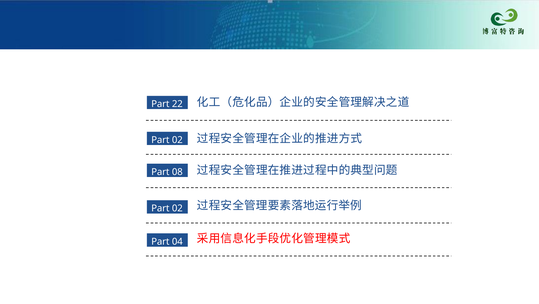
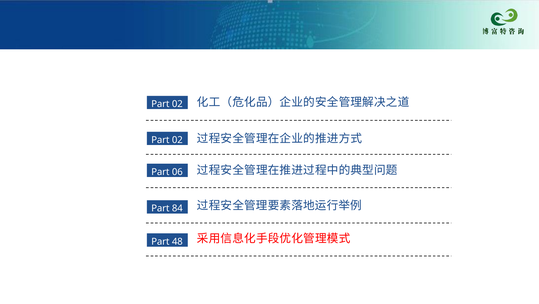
22 at (177, 104): 22 -> 02
08: 08 -> 06
02 at (177, 208): 02 -> 84
04: 04 -> 48
